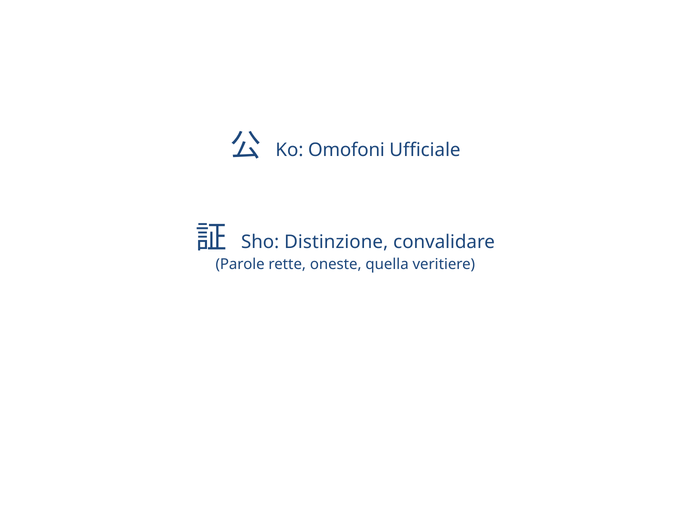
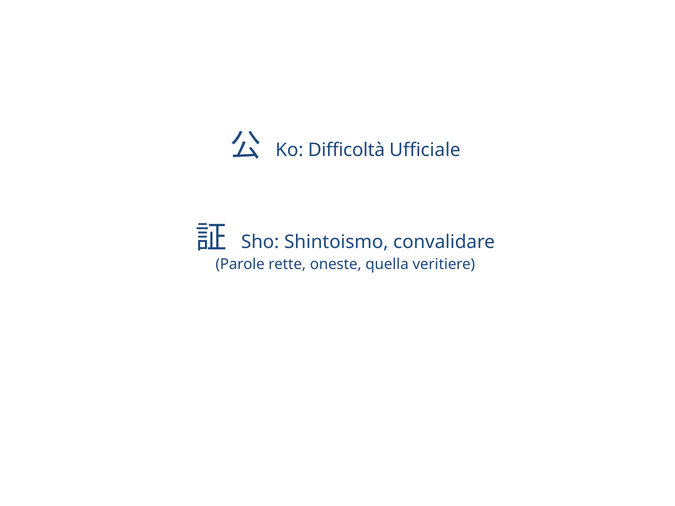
Omofoni: Omofoni -> Difficoltà
Distinzione: Distinzione -> Shintoismo
